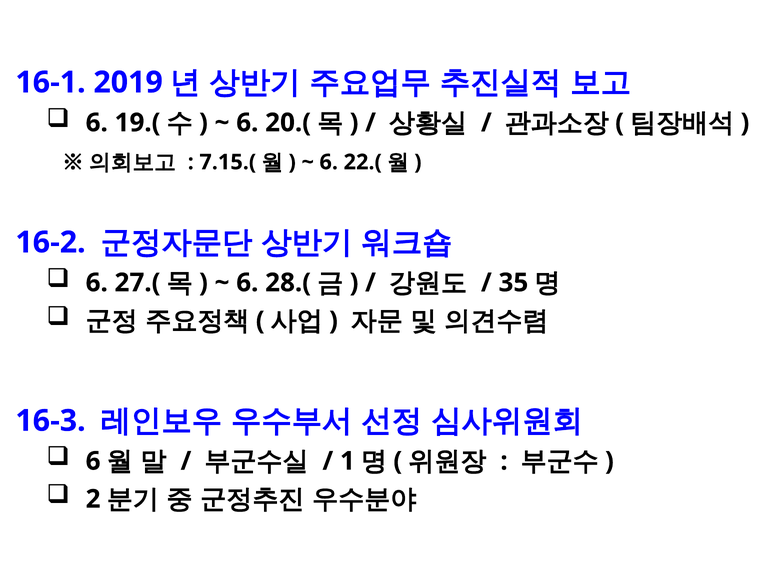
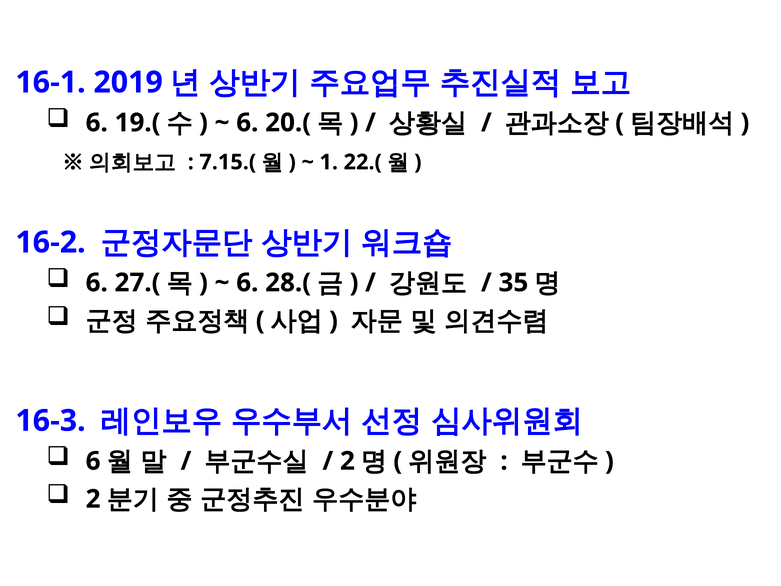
6 at (329, 162): 6 -> 1
1 at (347, 461): 1 -> 2
